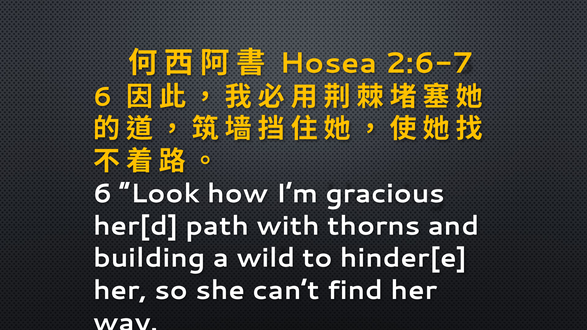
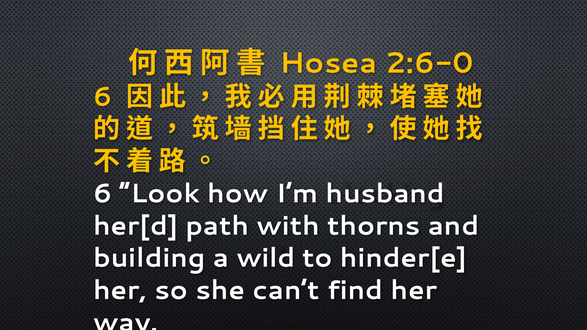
2:6-7: 2:6-7 -> 2:6-0
gracious: gracious -> husband
